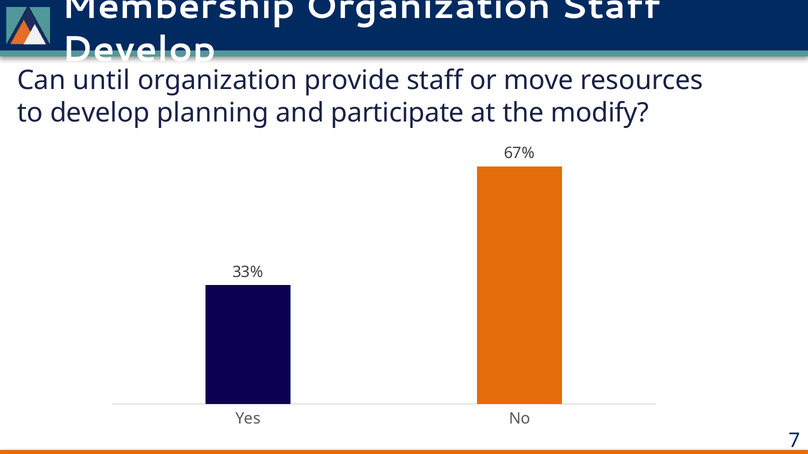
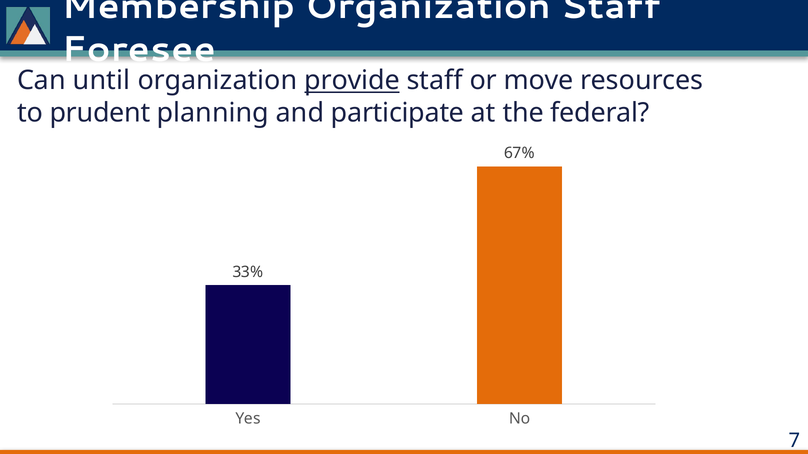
Develop at (139, 49): Develop -> Foresee
provide underline: none -> present
to develop: develop -> prudent
modify: modify -> federal
